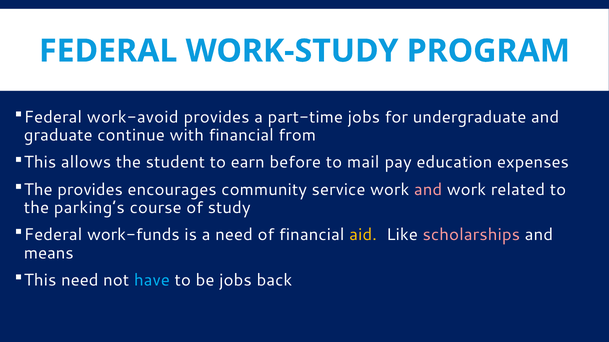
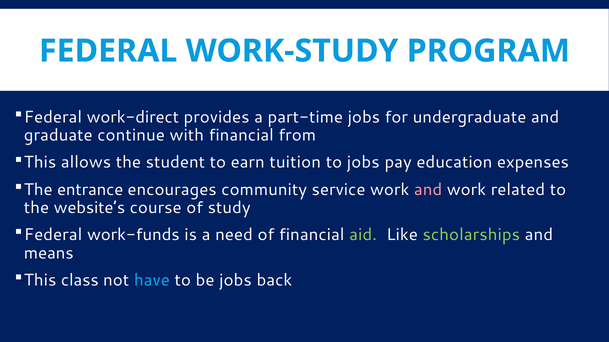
work-avoid: work-avoid -> work-direct
before: before -> tuition
to mail: mail -> jobs
The provides: provides -> entrance
parking’s: parking’s -> website’s
aid colour: yellow -> light green
scholarships colour: pink -> light green
This need: need -> class
